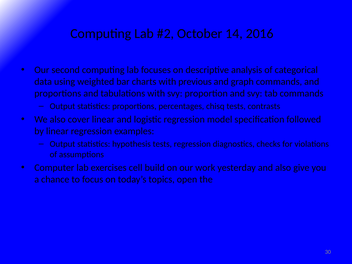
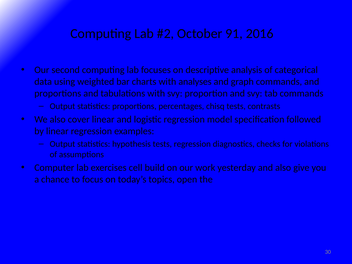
14: 14 -> 91
previous: previous -> analyses
